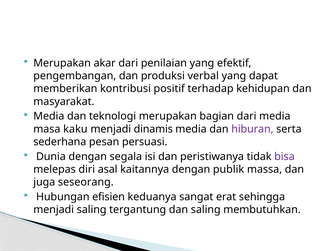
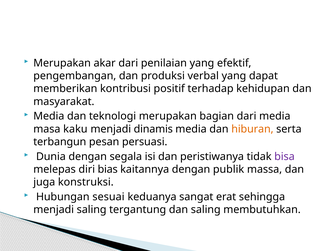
hiburan colour: purple -> orange
sederhana: sederhana -> terbangun
asal: asal -> bias
seseorang: seseorang -> konstruksi
efisien: efisien -> sesuai
